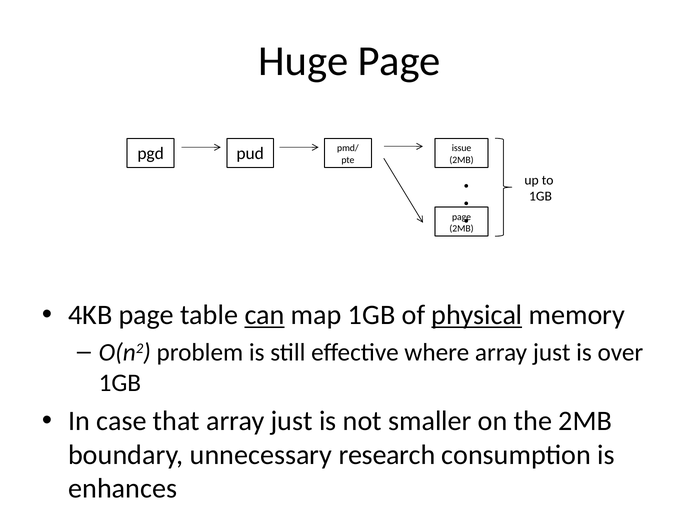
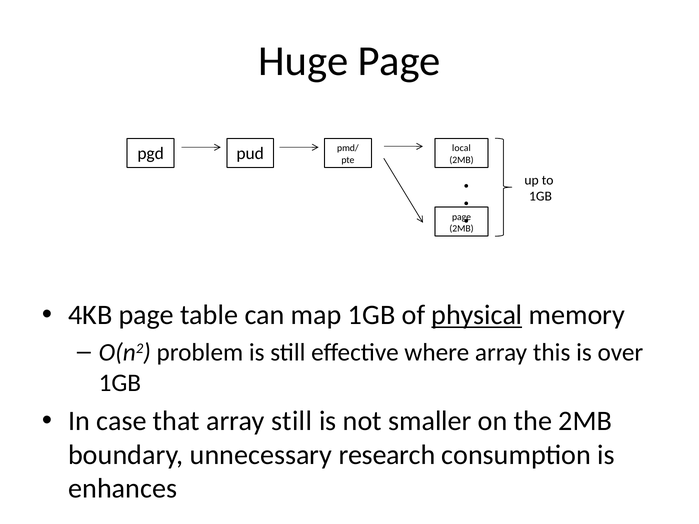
issue: issue -> local
can underline: present -> none
where array just: just -> this
that array just: just -> still
